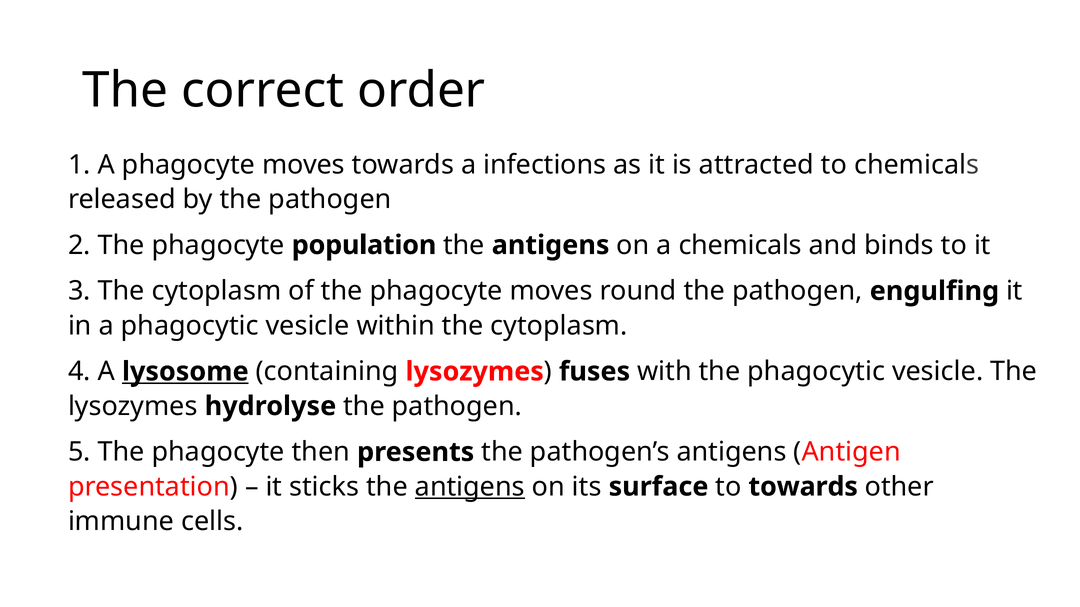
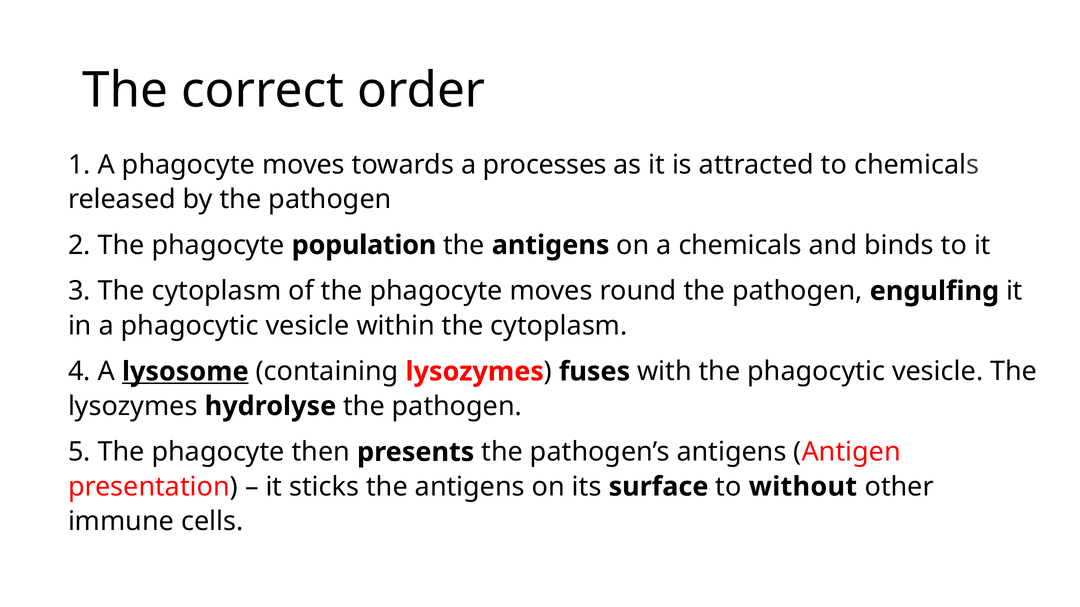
infections: infections -> processes
antigens at (470, 487) underline: present -> none
to towards: towards -> without
